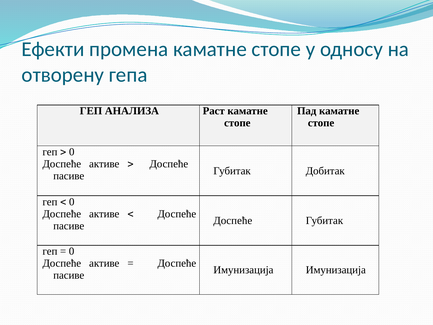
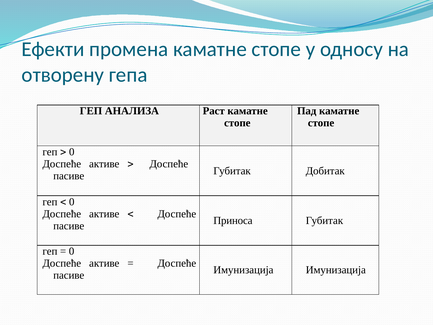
пасиве Доспеће: Доспеће -> Приноса
